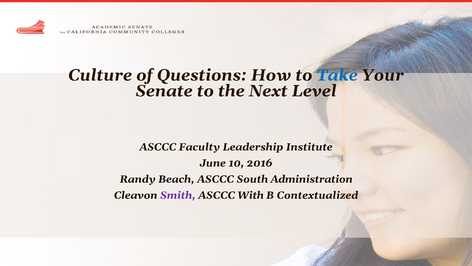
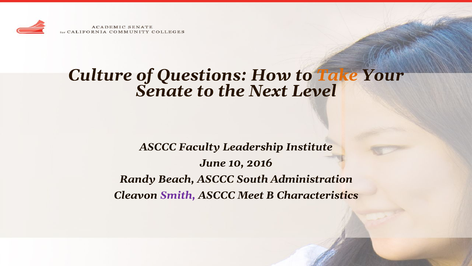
Take colour: blue -> orange
With: With -> Meet
Contextualized: Contextualized -> Characteristics
